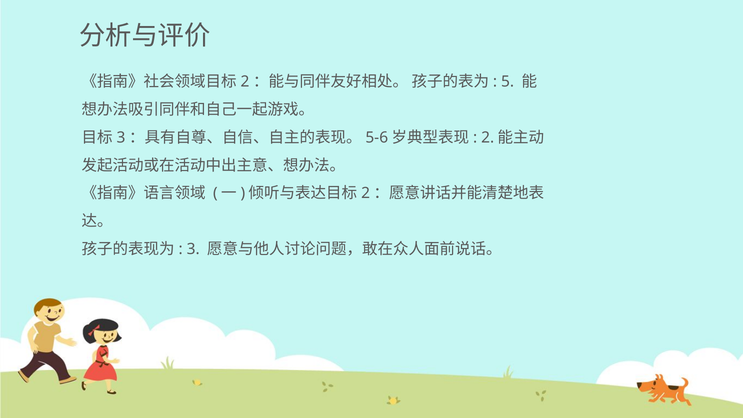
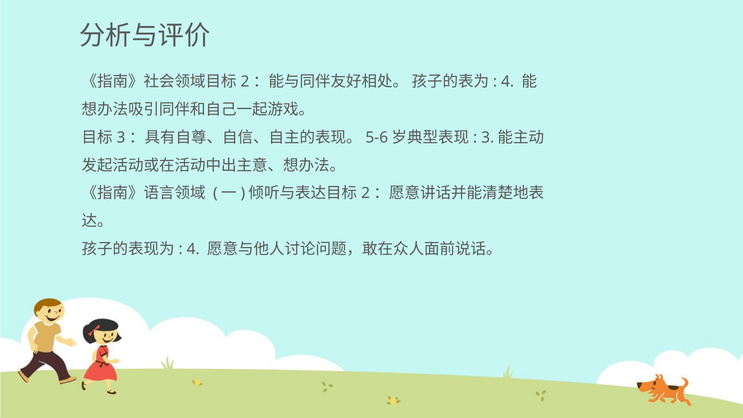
5 at (508, 82): 5 -> 4
2 at (488, 138): 2 -> 3
3 at (193, 249): 3 -> 4
